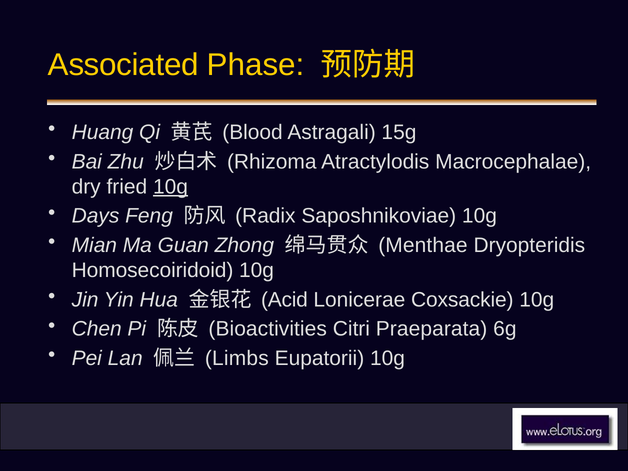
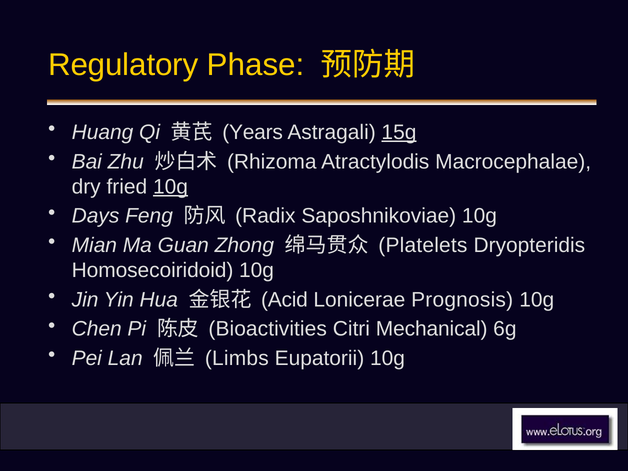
Associated: Associated -> Regulatory
Blood: Blood -> Years
15g underline: none -> present
Menthae: Menthae -> Platelets
Coxsackie: Coxsackie -> Prognosis
Praeparata: Praeparata -> Mechanical
